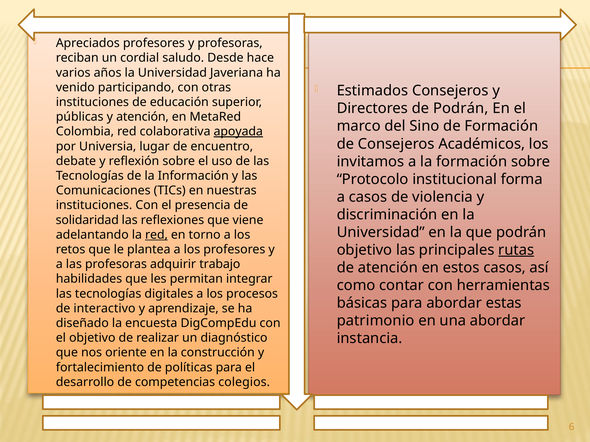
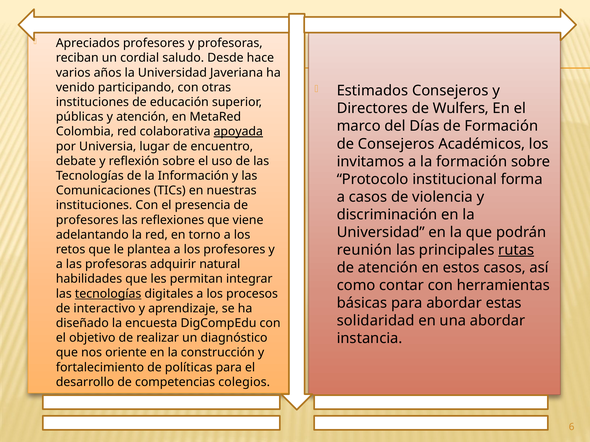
de Podrán: Podrán -> Wulfers
Sino: Sino -> Días
solidaridad at (87, 220): solidaridad -> profesores
red at (156, 235) underline: present -> none
objetivo at (364, 250): objetivo -> reunión
trabajo: trabajo -> natural
tecnologías at (108, 294) underline: none -> present
patrimonio: patrimonio -> solidaridad
